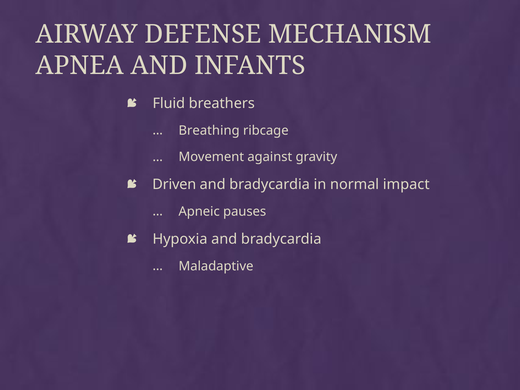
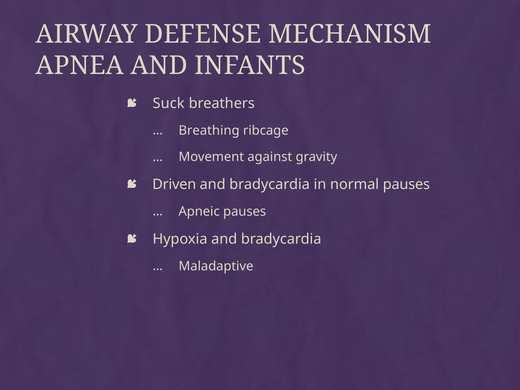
Fluid: Fluid -> Suck
normal impact: impact -> pauses
